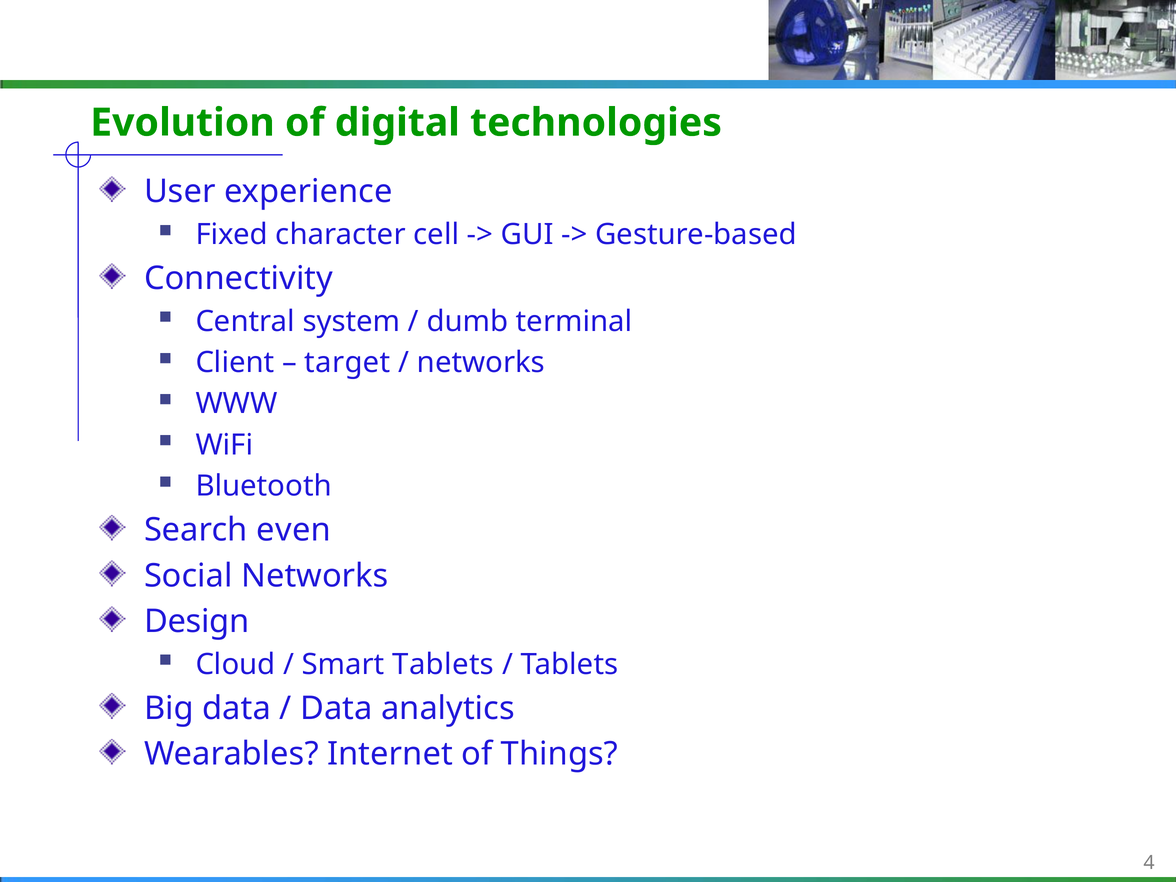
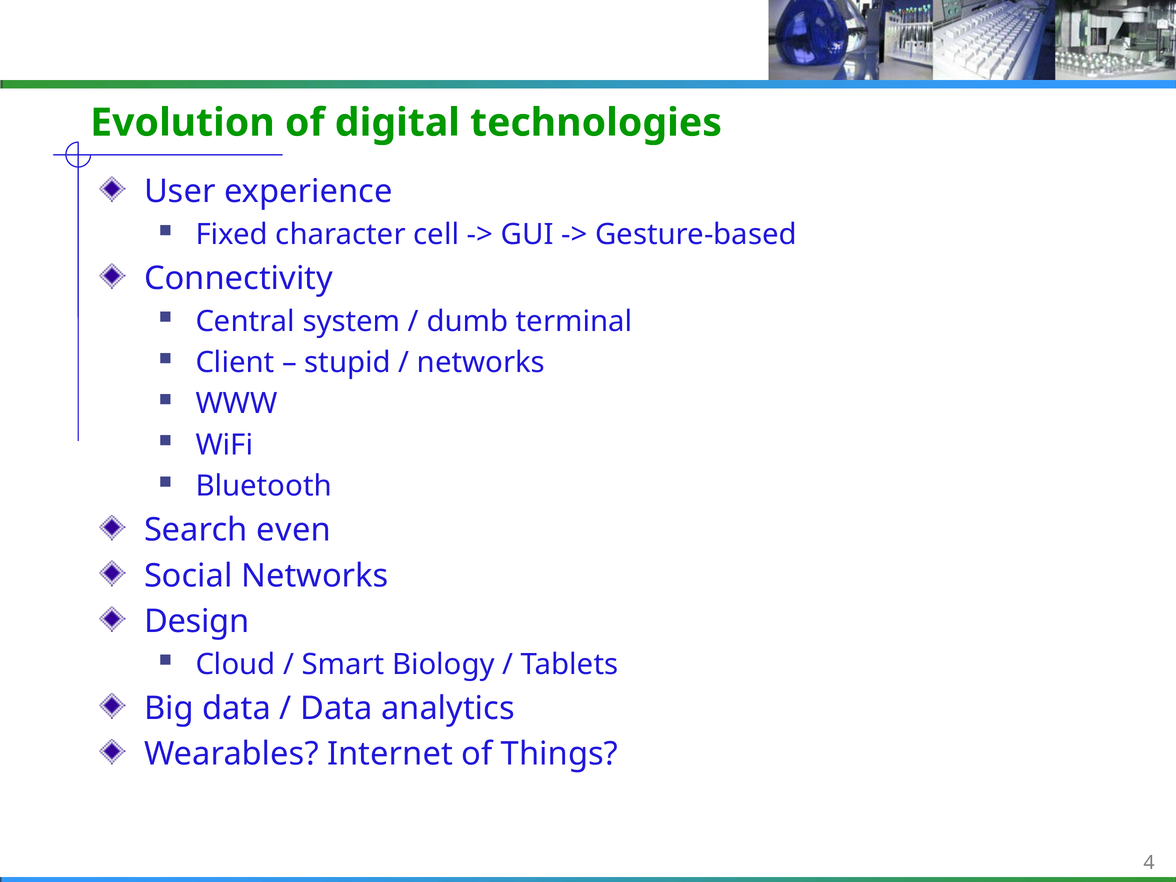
target: target -> stupid
Smart Tablets: Tablets -> Biology
